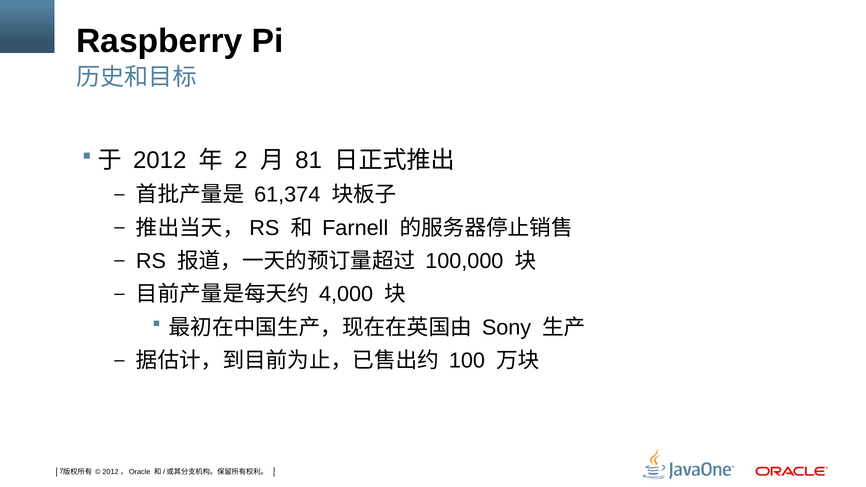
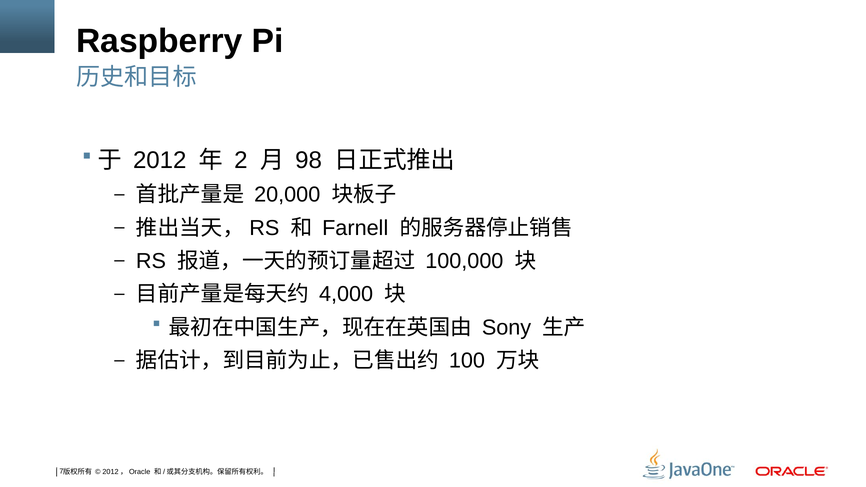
81: 81 -> 98
61,374: 61,374 -> 20,000
